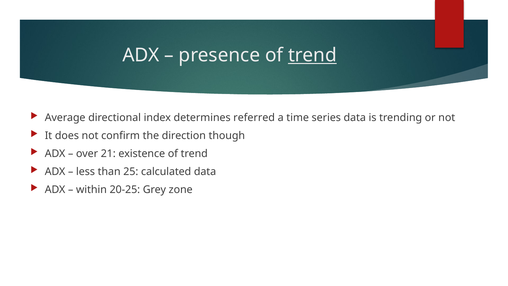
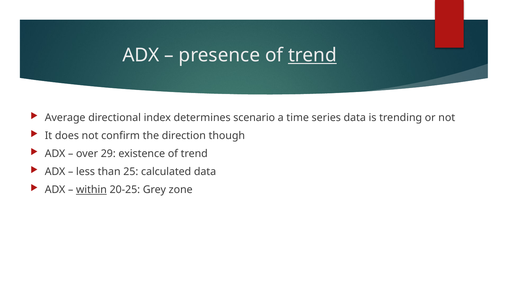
referred: referred -> scenario
21: 21 -> 29
within underline: none -> present
